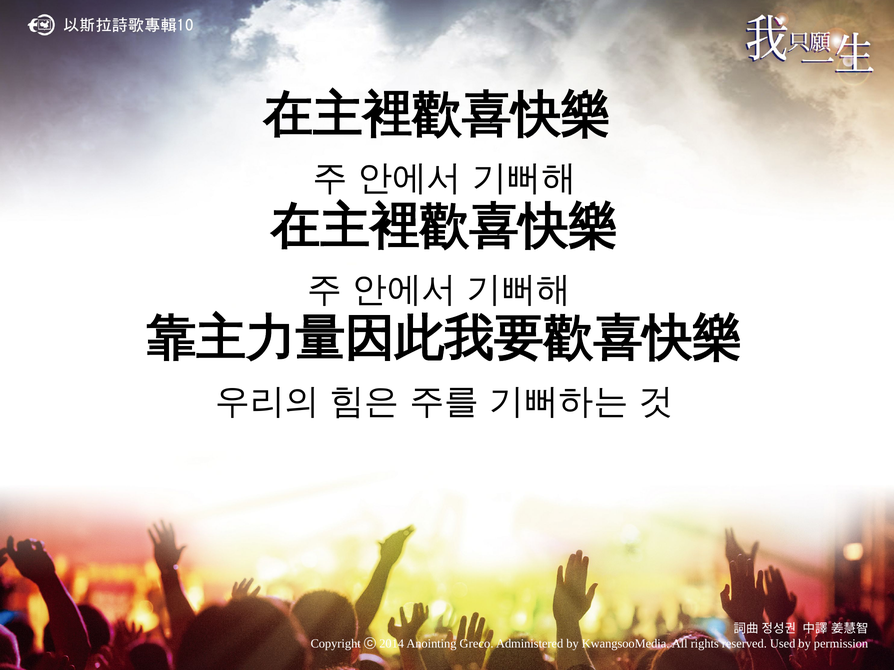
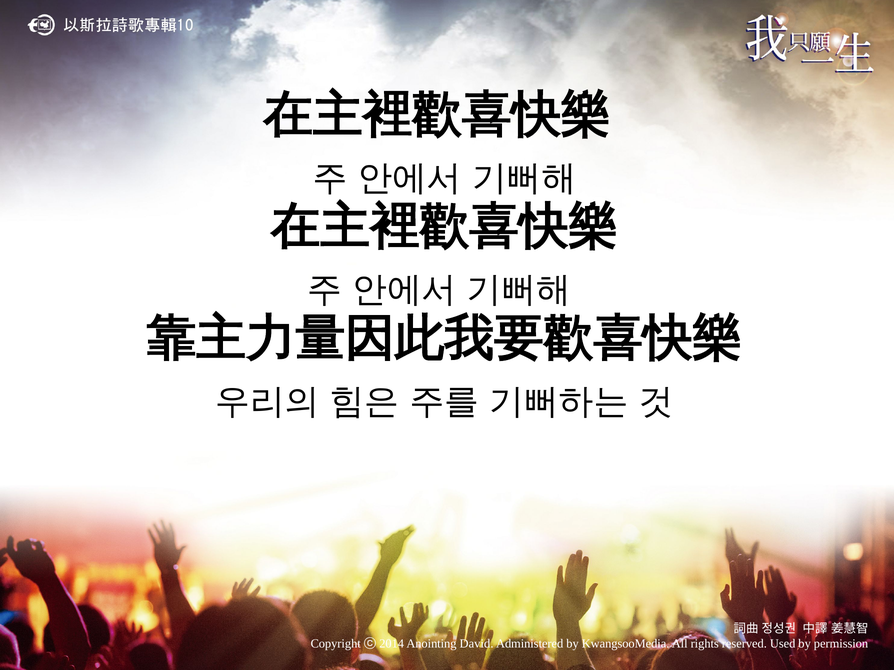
Greco: Greco -> David
